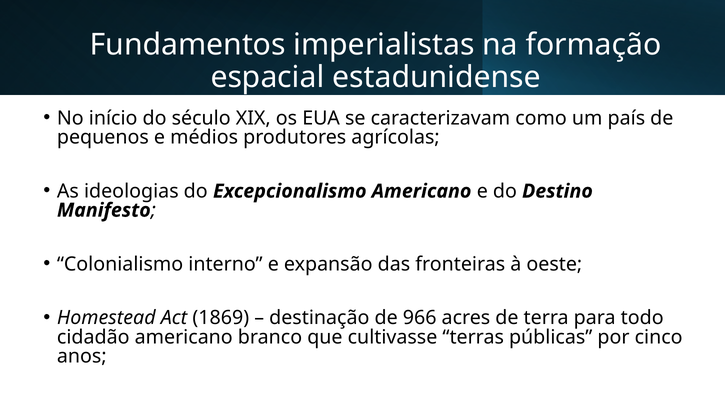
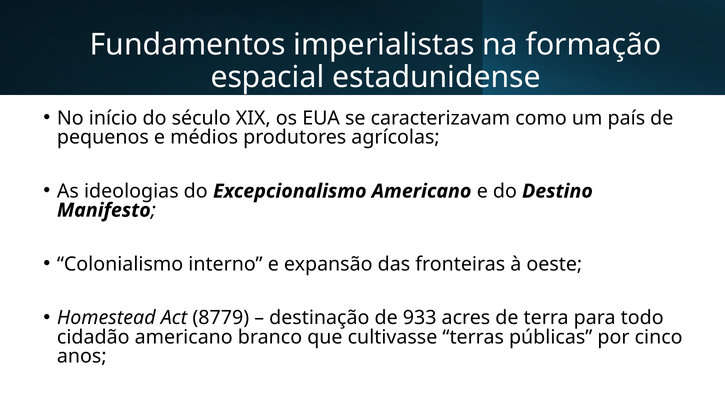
1869: 1869 -> 8779
966: 966 -> 933
